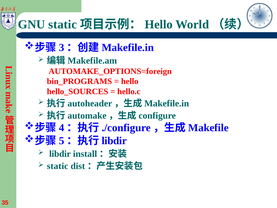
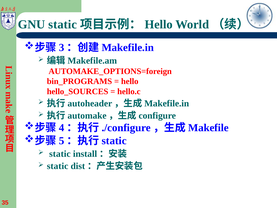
libdir at (114, 141): libdir -> static
libdir at (60, 154): libdir -> static
